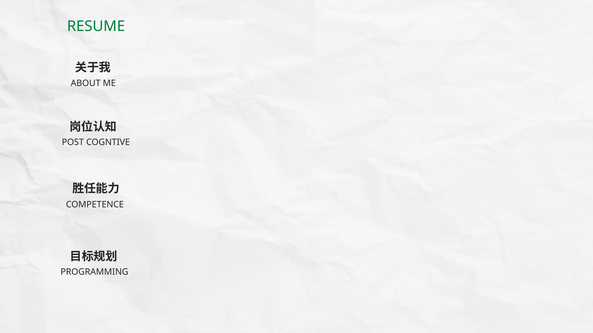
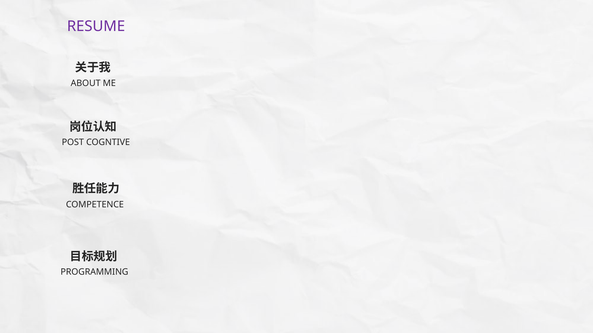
RESUME colour: green -> purple
